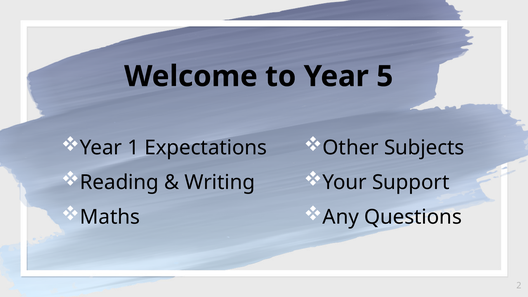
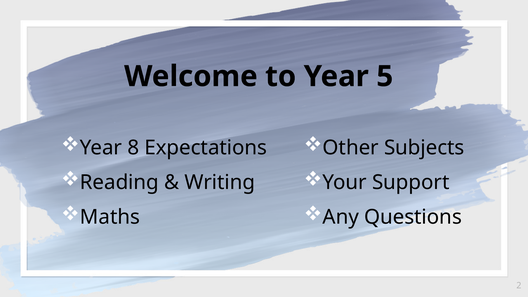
1: 1 -> 8
